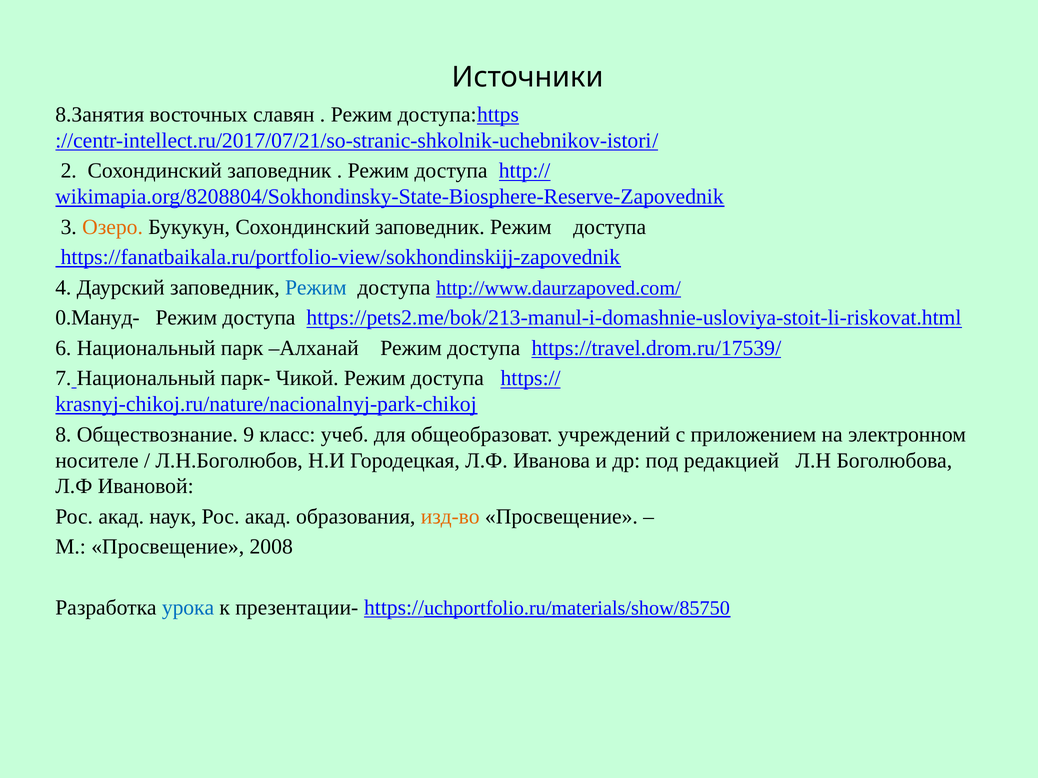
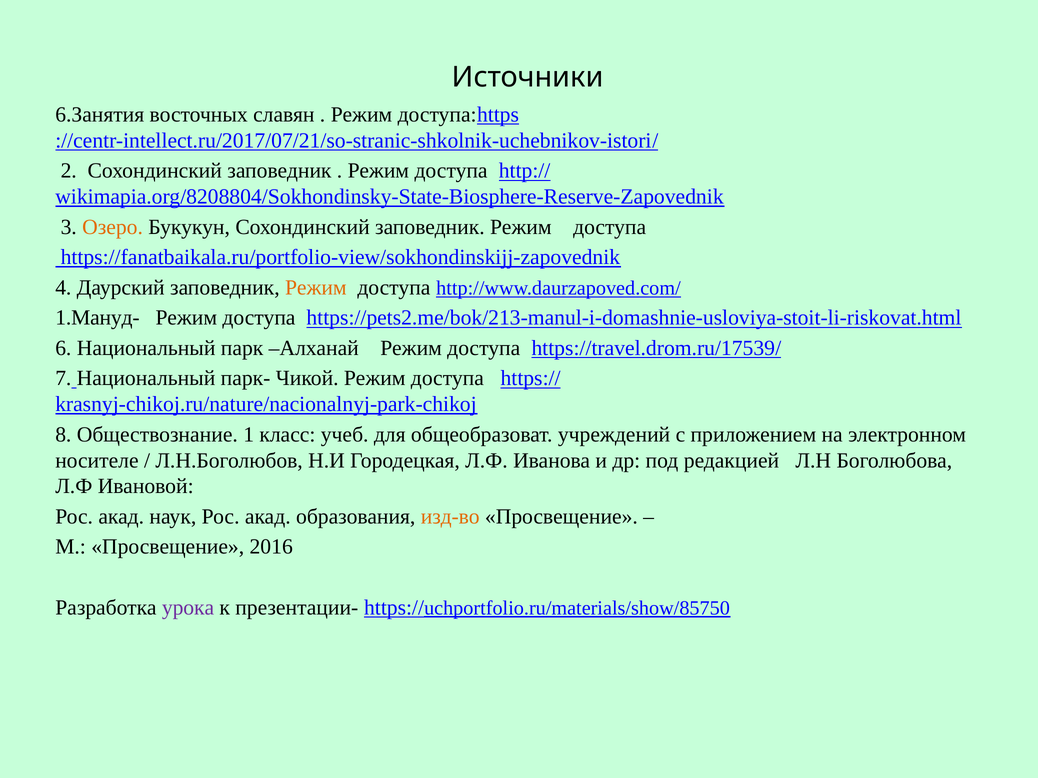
8.Занятия: 8.Занятия -> 6.Занятия
Режим at (316, 288) colour: blue -> orange
0.Мануд-: 0.Мануд- -> 1.Мануд-
9: 9 -> 1
2008: 2008 -> 2016
урока colour: blue -> purple
